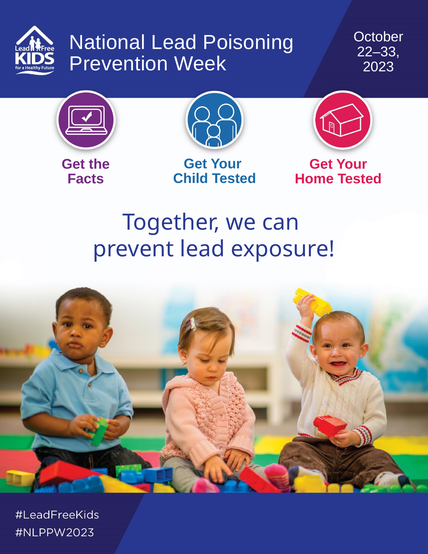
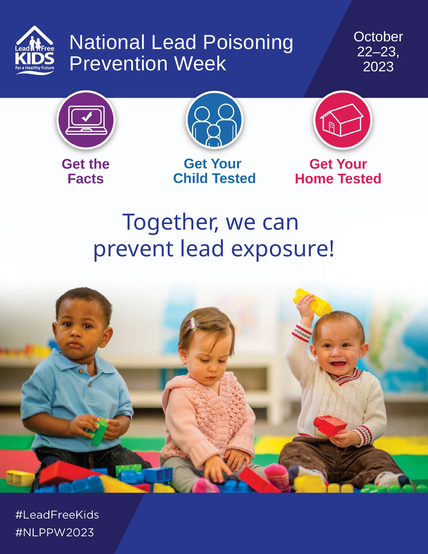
22–33: 22–33 -> 22–23
